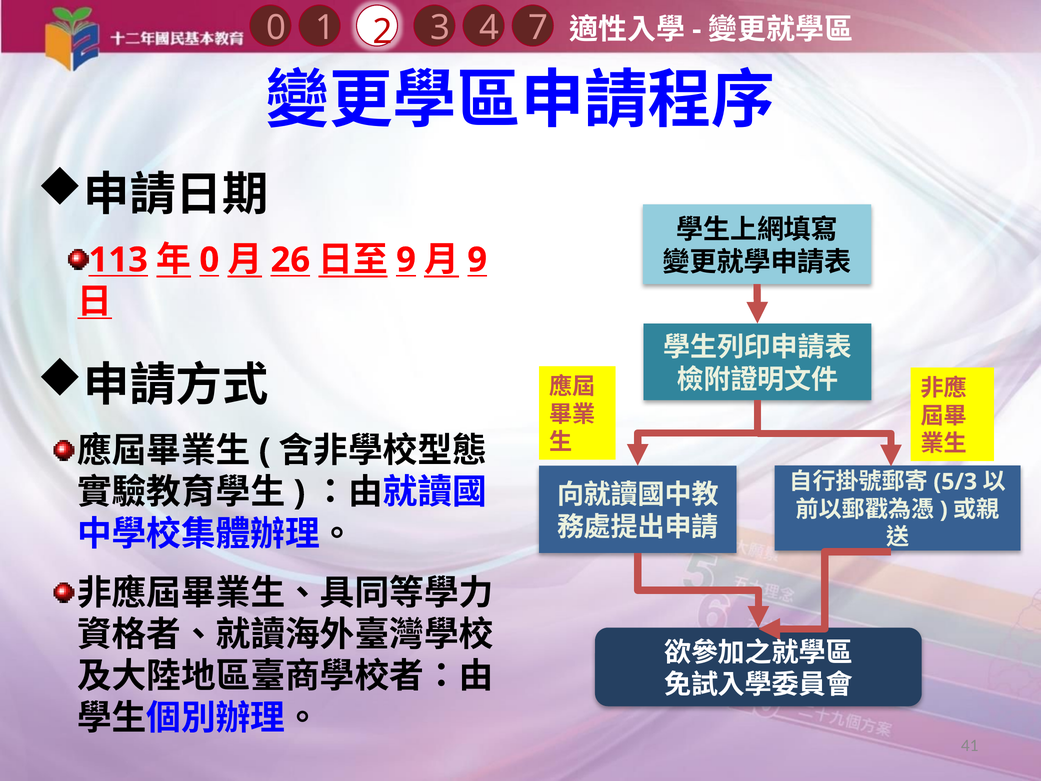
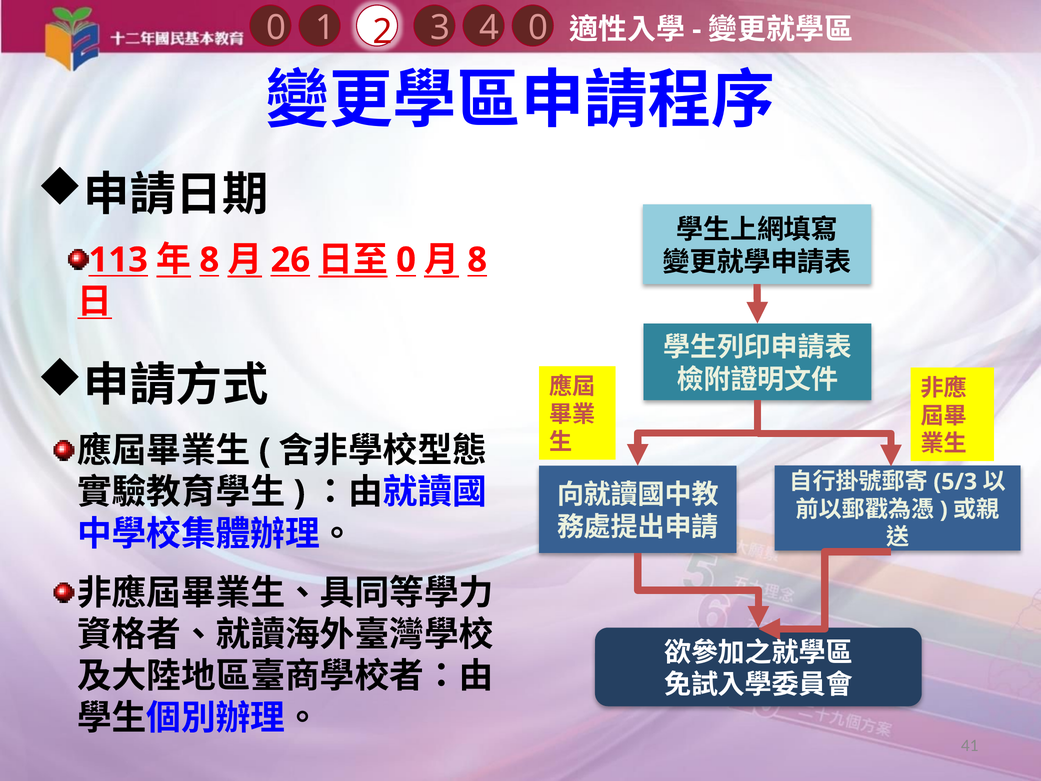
4 7: 7 -> 0
0 at (209, 260): 0 -> 8
9 at (406, 260): 9 -> 0
9 at (477, 260): 9 -> 8
